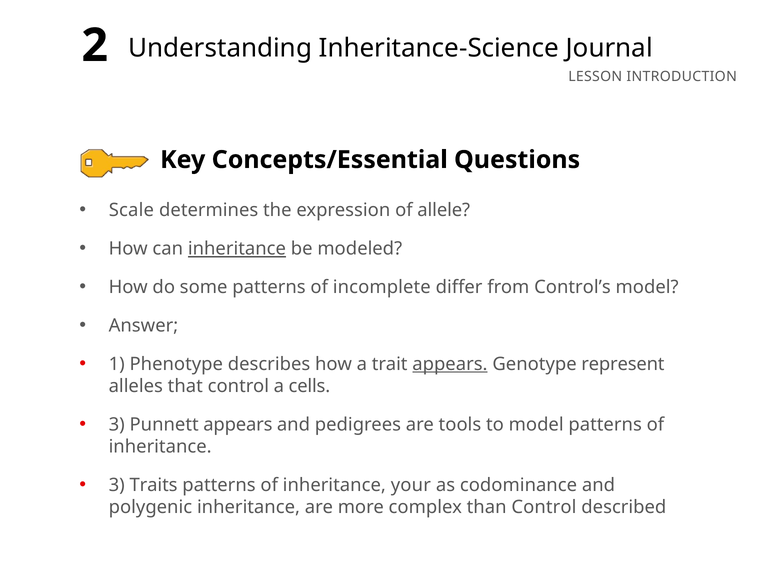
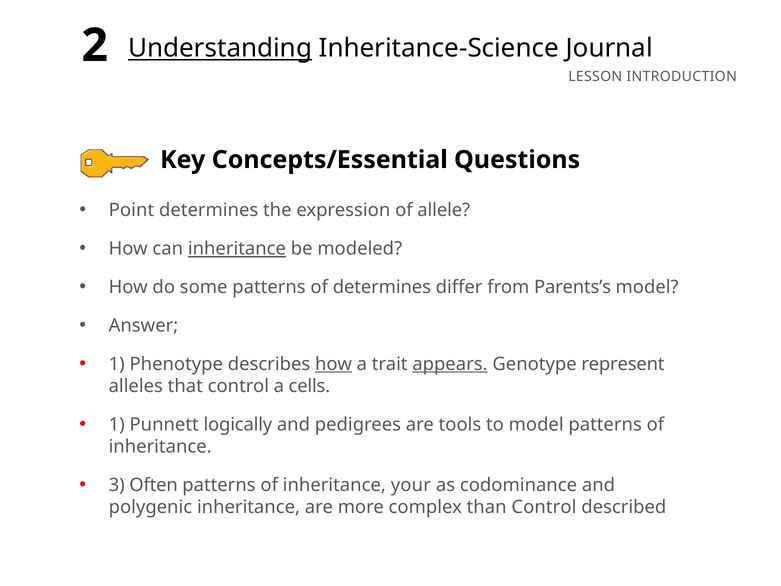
Understanding underline: none -> present
Scale: Scale -> Point
of incomplete: incomplete -> determines
Control’s: Control’s -> Parents’s
how at (334, 364) underline: none -> present
3 at (117, 424): 3 -> 1
Punnett appears: appears -> logically
Traits: Traits -> Often
